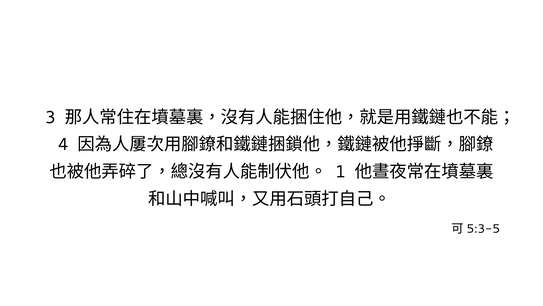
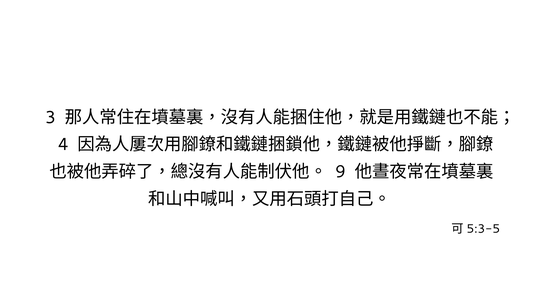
1: 1 -> 9
